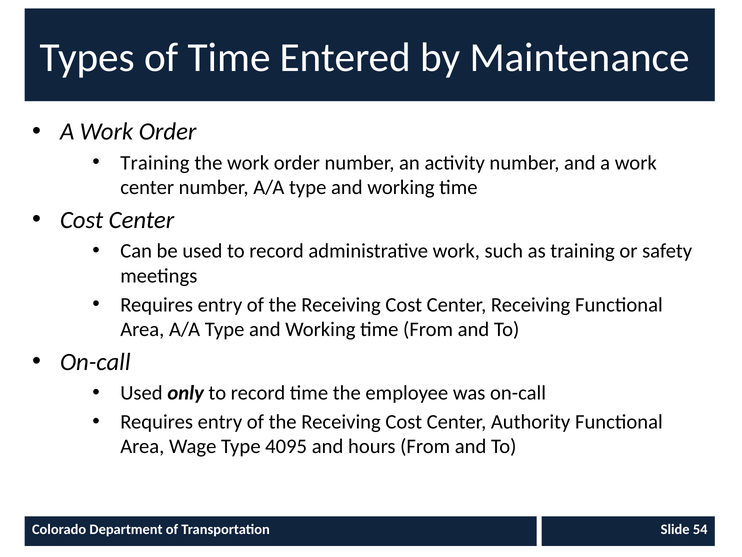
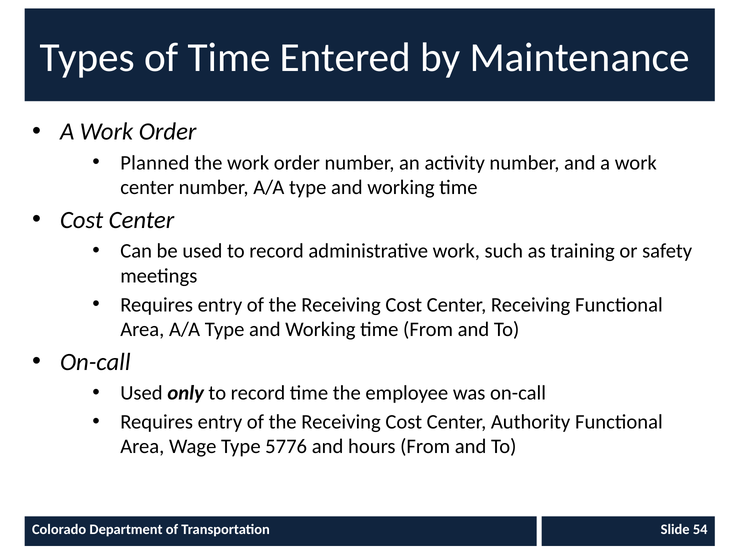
Training at (155, 163): Training -> Planned
4095: 4095 -> 5776
